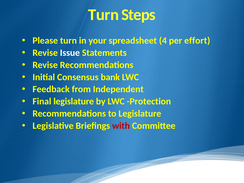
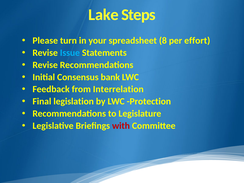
Turn at (104, 15): Turn -> Lake
4: 4 -> 8
Issue colour: white -> light blue
Independent: Independent -> Interrelation
Final legislature: legislature -> legislation
